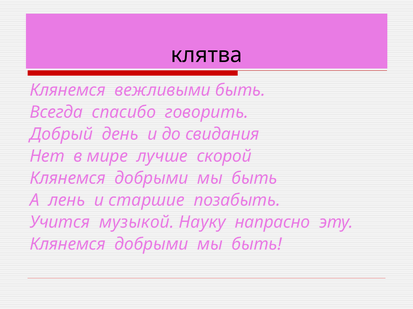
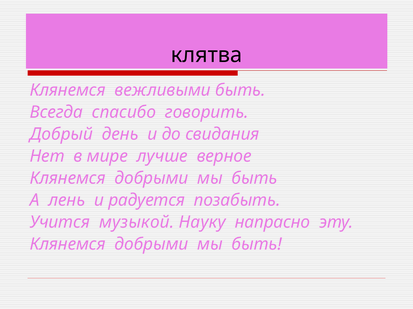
скорой: скорой -> верное
старшие: старшие -> радуется
